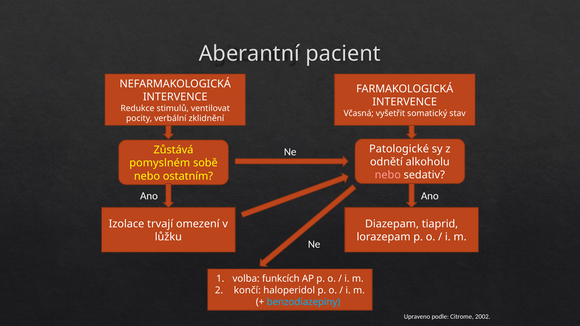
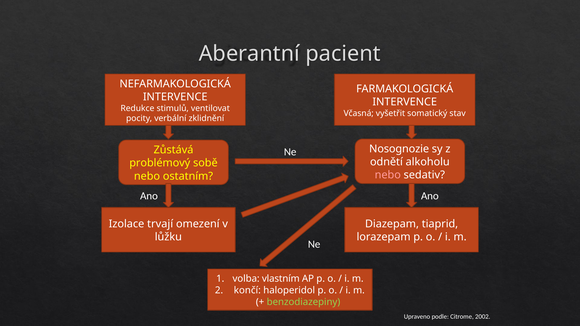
Patologické: Patologické -> Nosognozie
pomyslném: pomyslném -> problémový
funkcích: funkcích -> vlastním
benzodiazepiny colour: light blue -> light green
